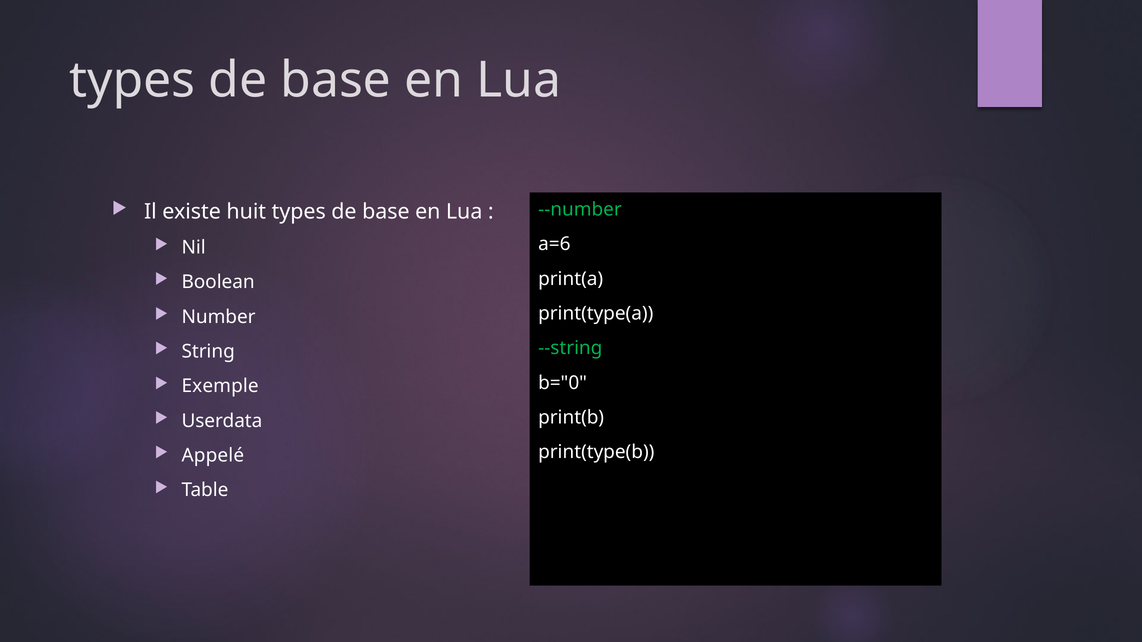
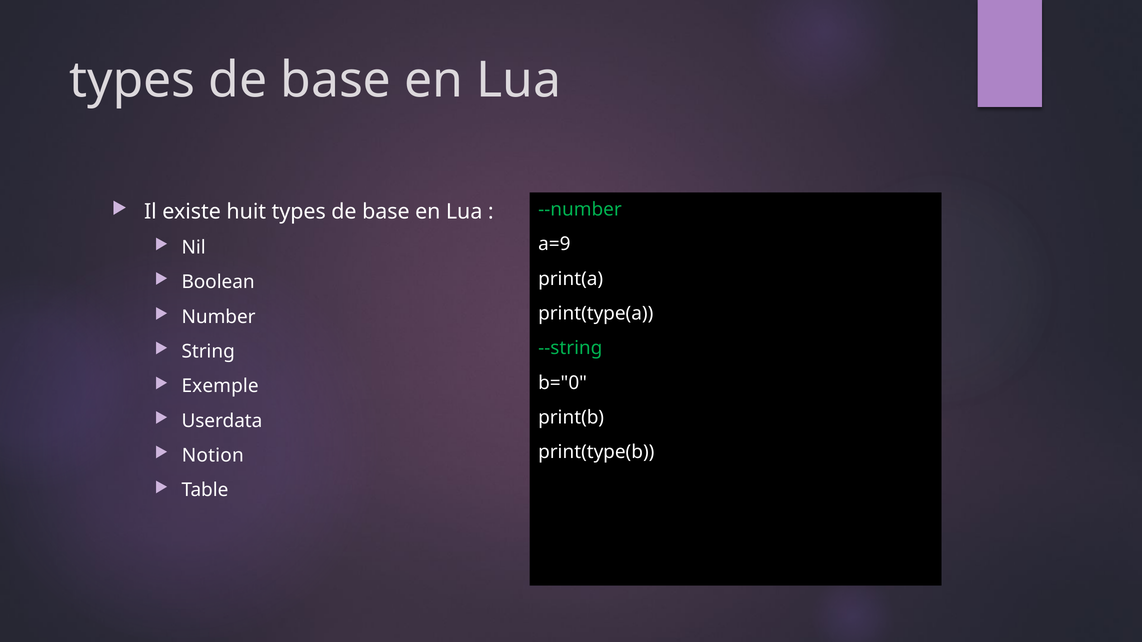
a=6: a=6 -> a=9
Appelé: Appelé -> Notion
